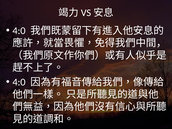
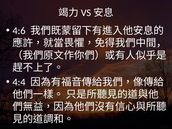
4:0 at (19, 31): 4:0 -> 4:6
4:0 at (19, 82): 4:0 -> 4:4
